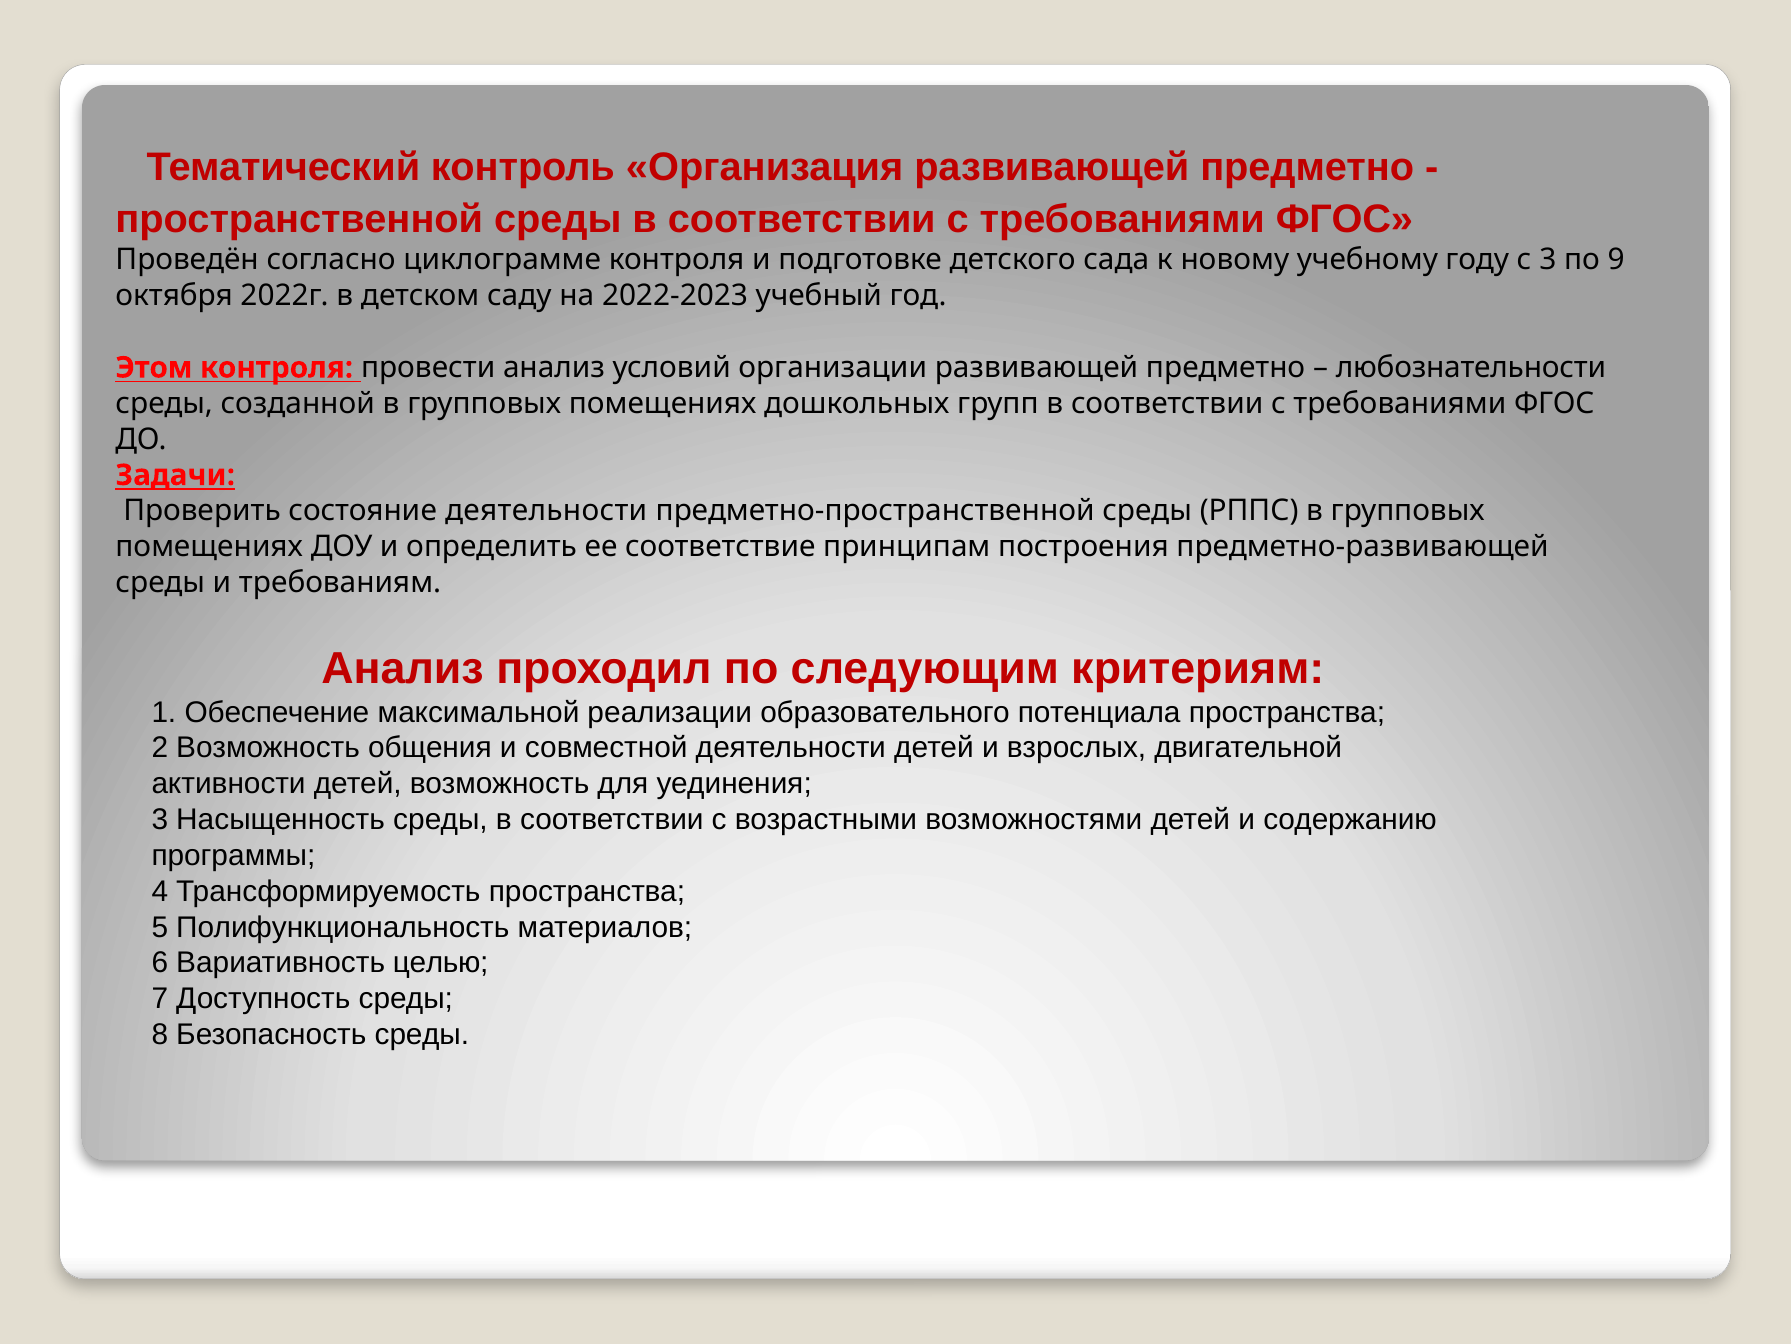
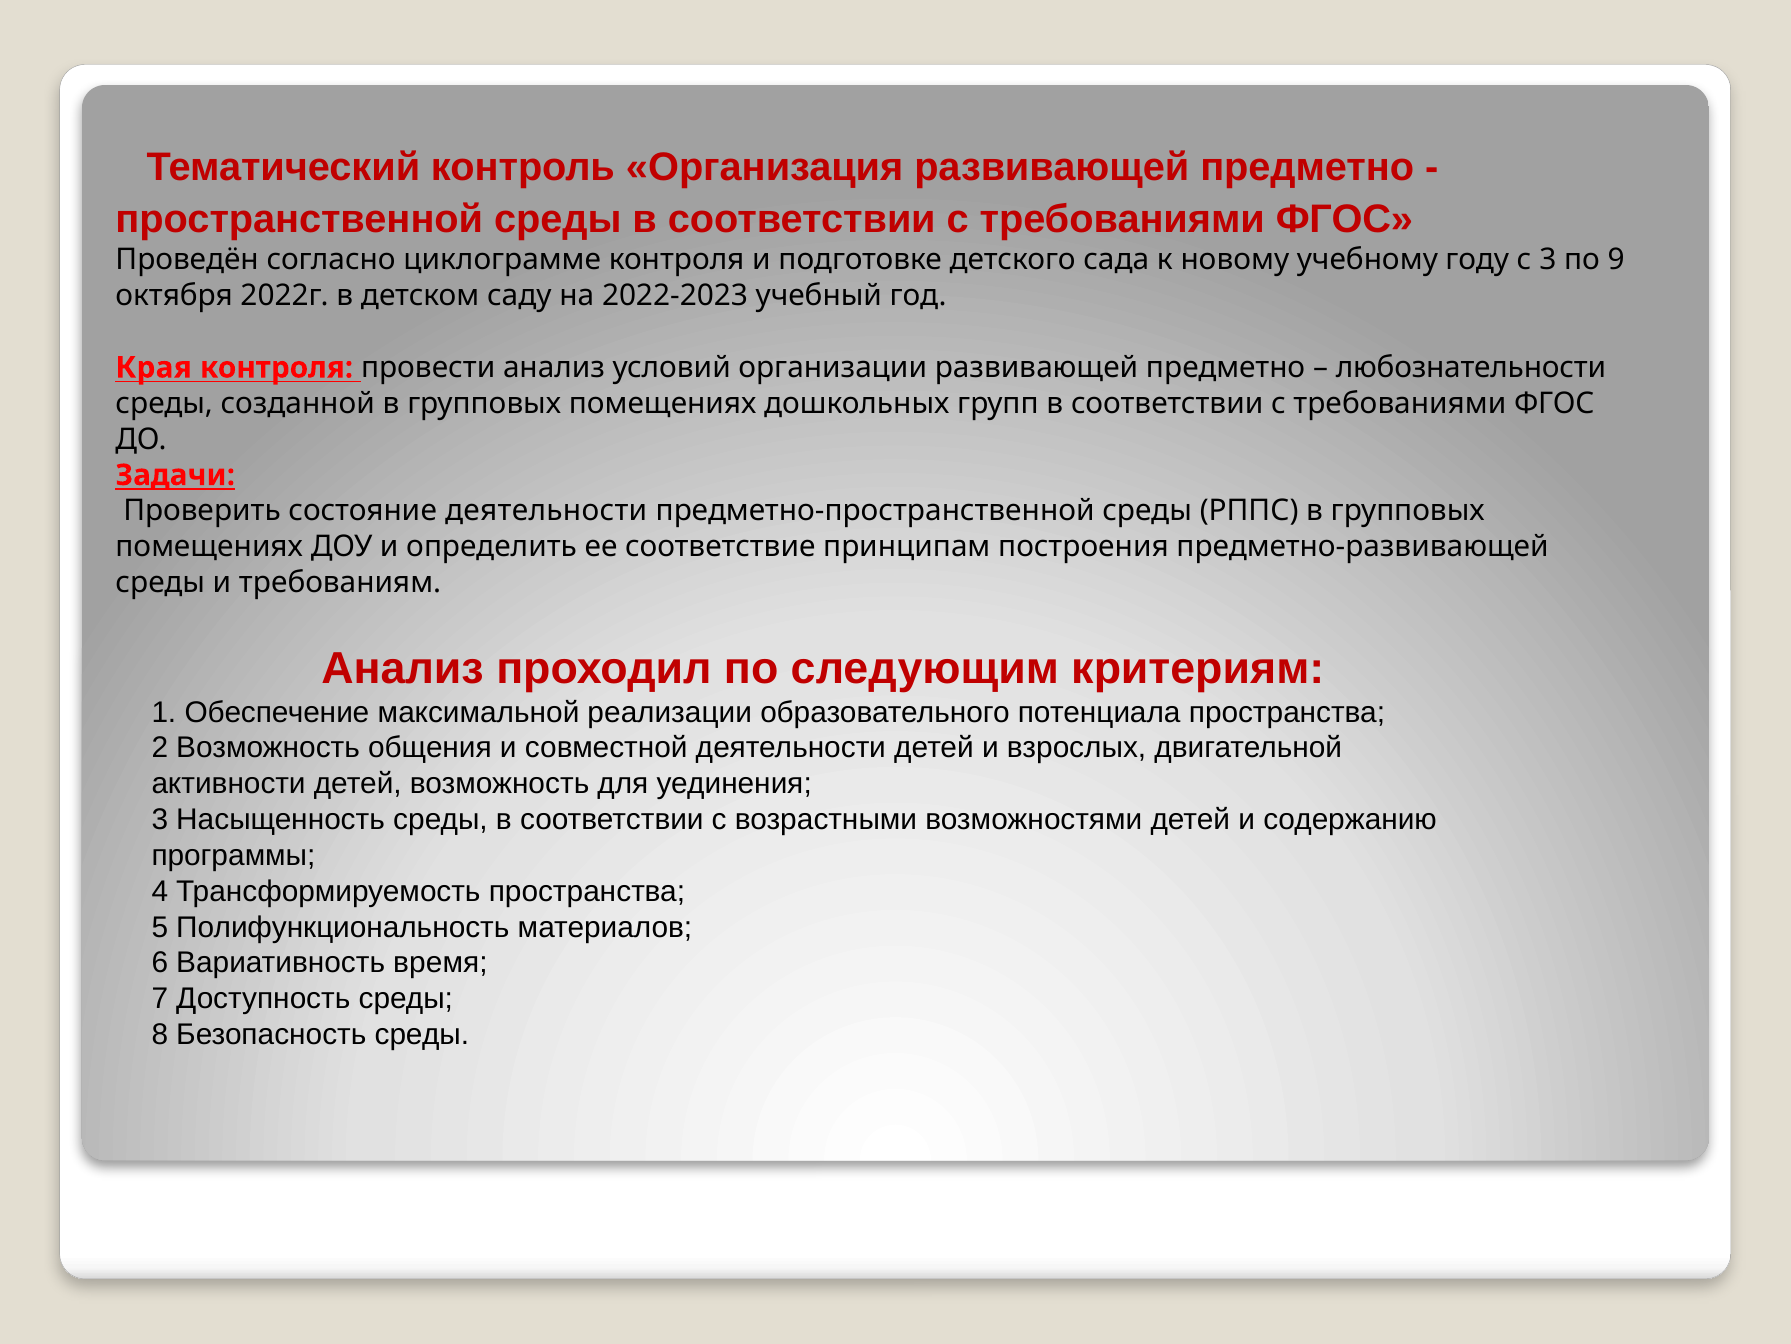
Этом: Этом -> Края
целью: целью -> время
